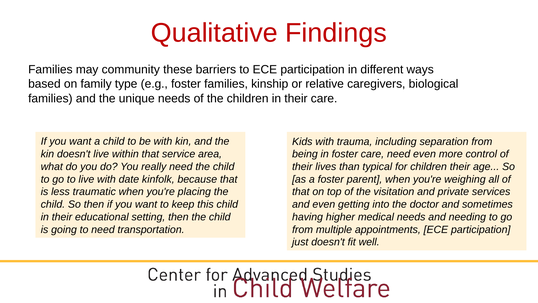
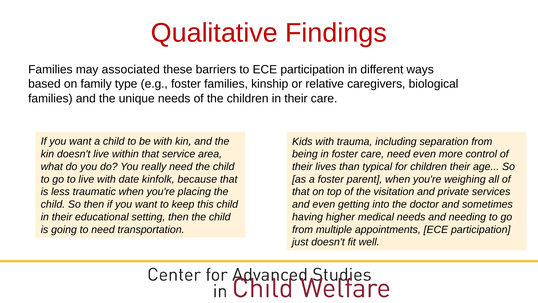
community: community -> associated
